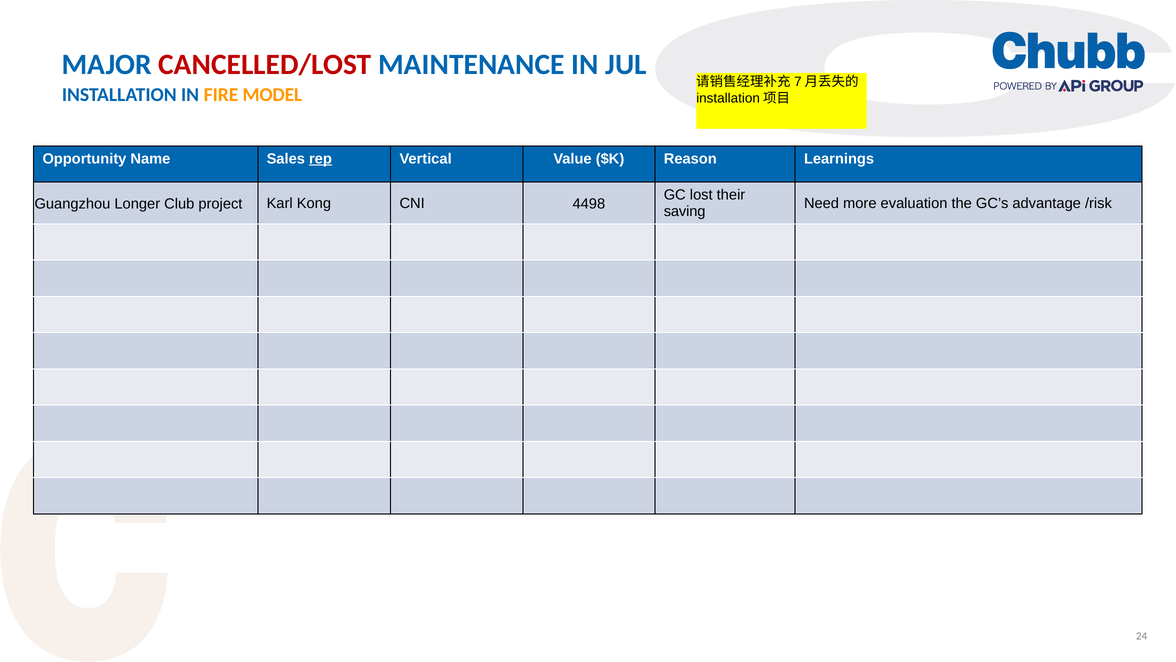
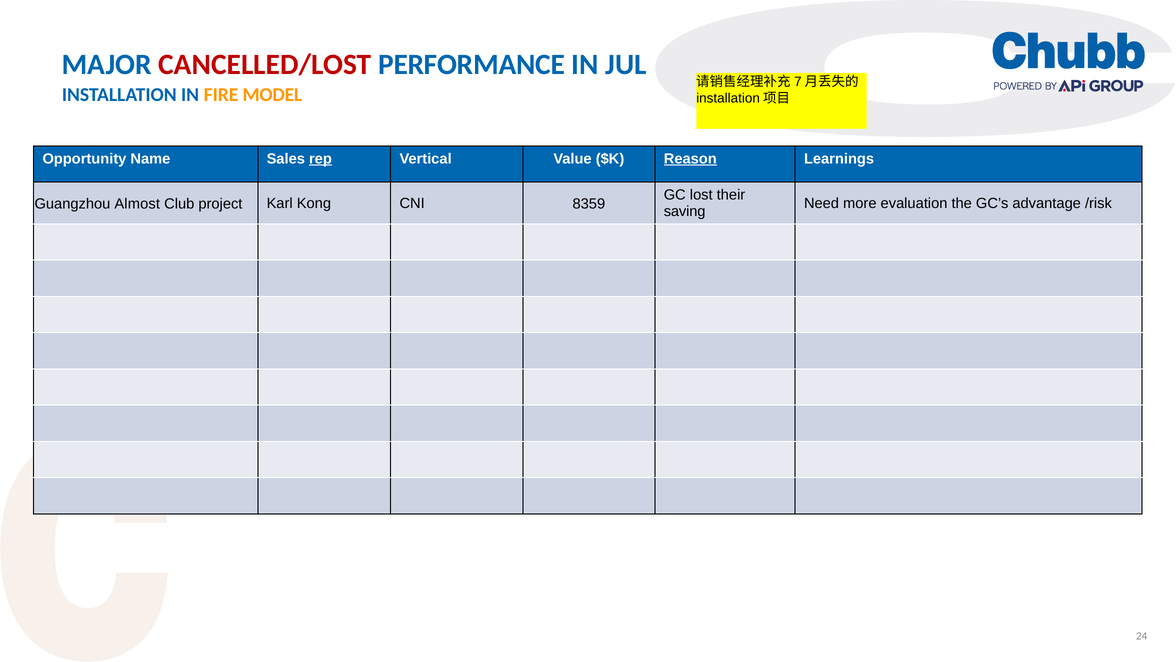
MAINTENANCE: MAINTENANCE -> PERFORMANCE
Reason underline: none -> present
Longer: Longer -> Almost
4498: 4498 -> 8359
